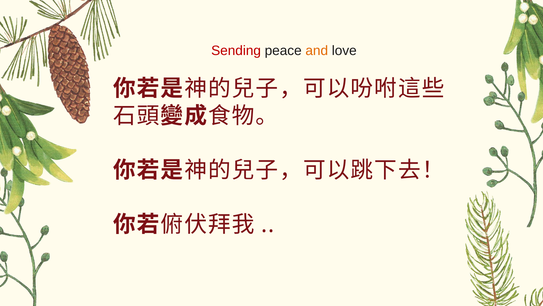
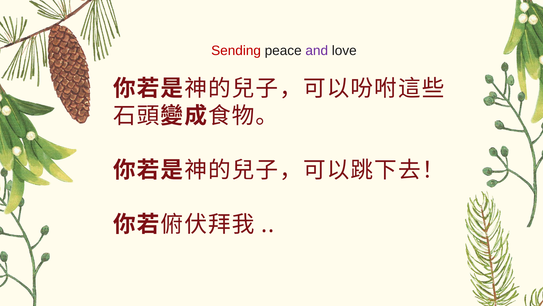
and colour: orange -> purple
